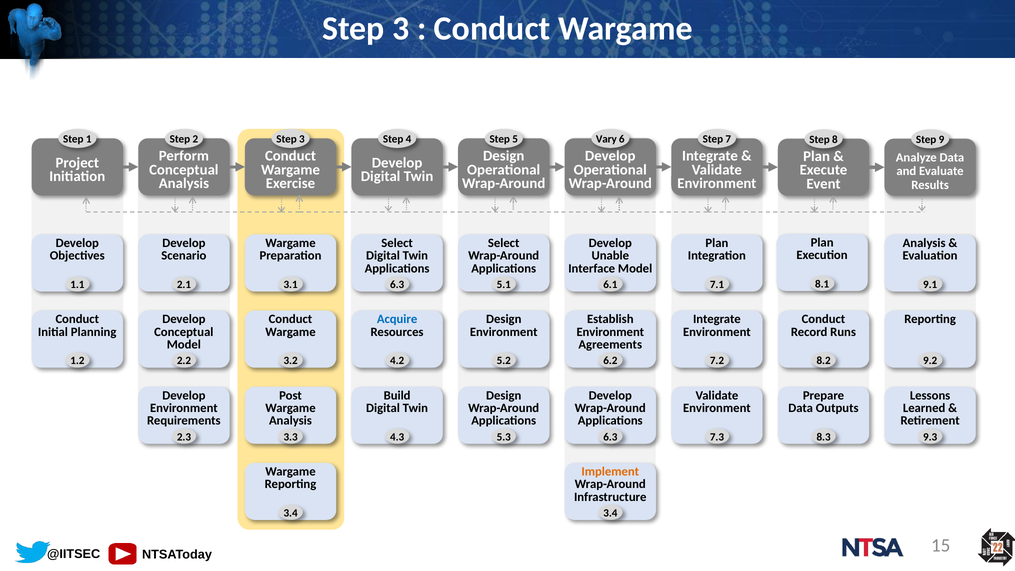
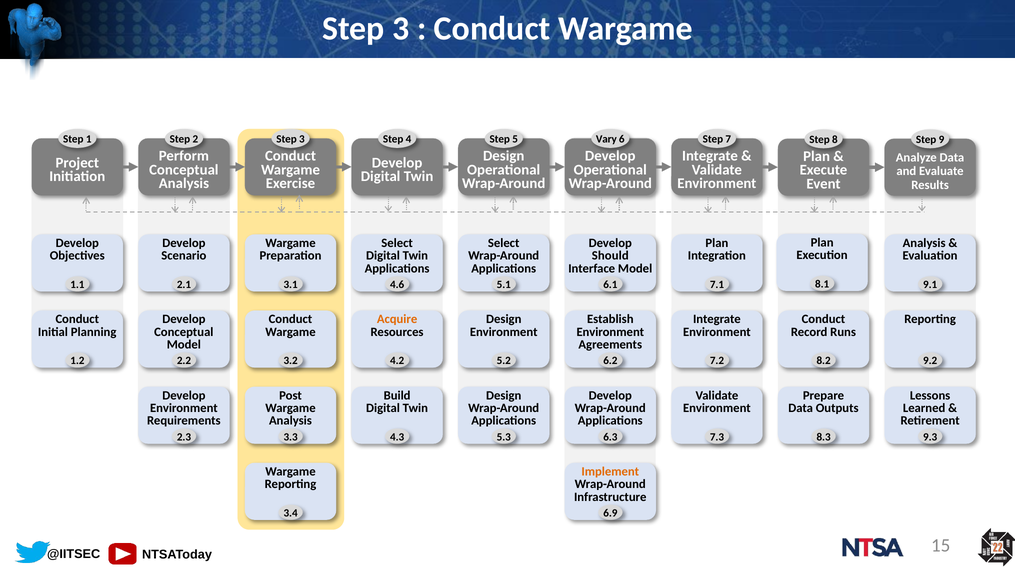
Unable: Unable -> Should
6.3 at (397, 285): 6.3 -> 4.6
Acquire colour: blue -> orange
3.4 at (610, 513): 3.4 -> 6.9
